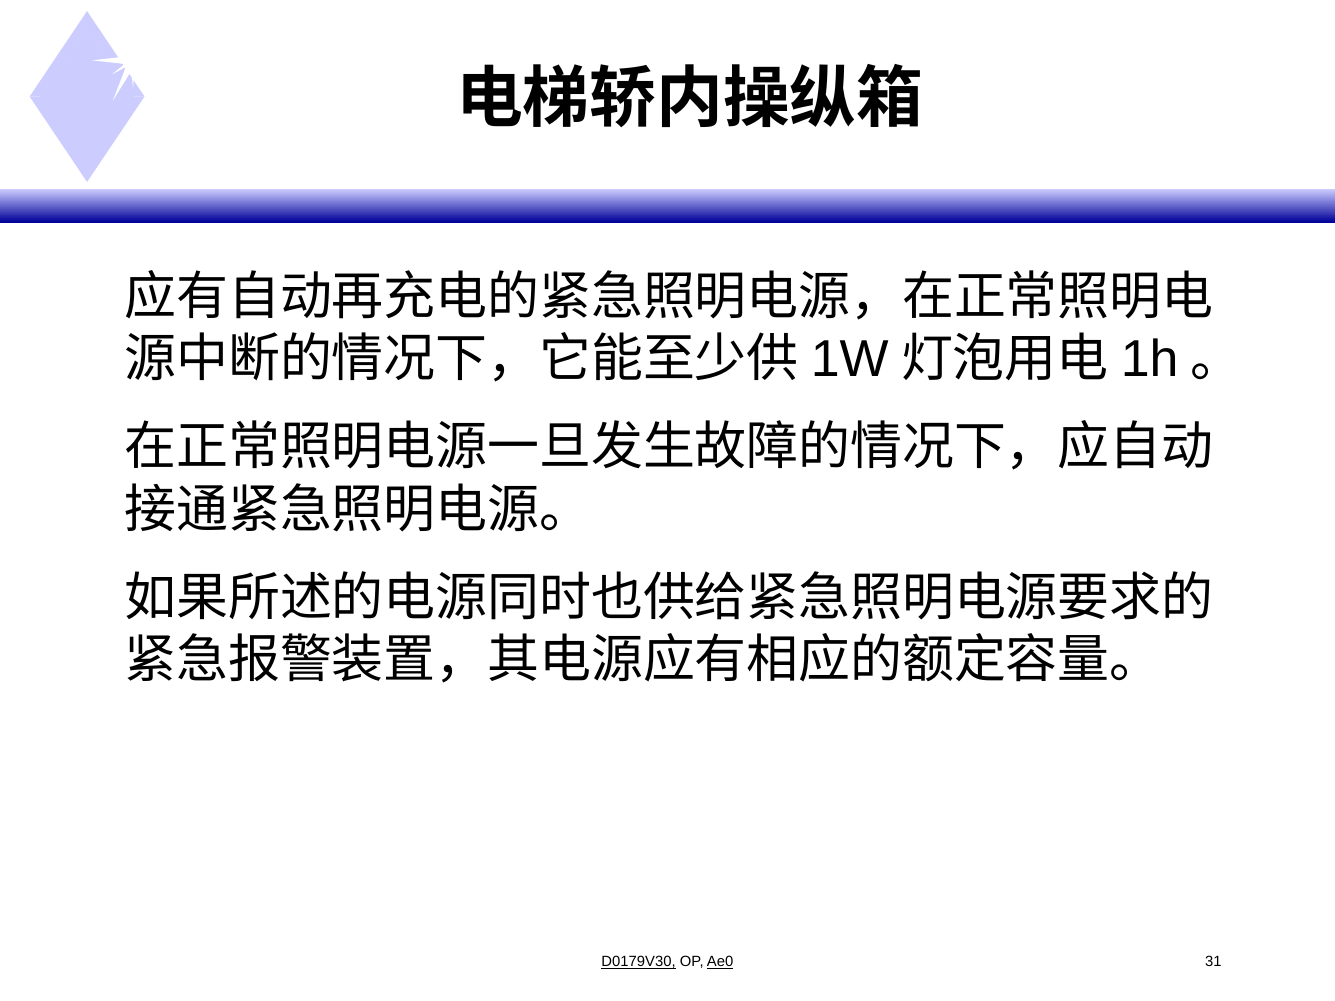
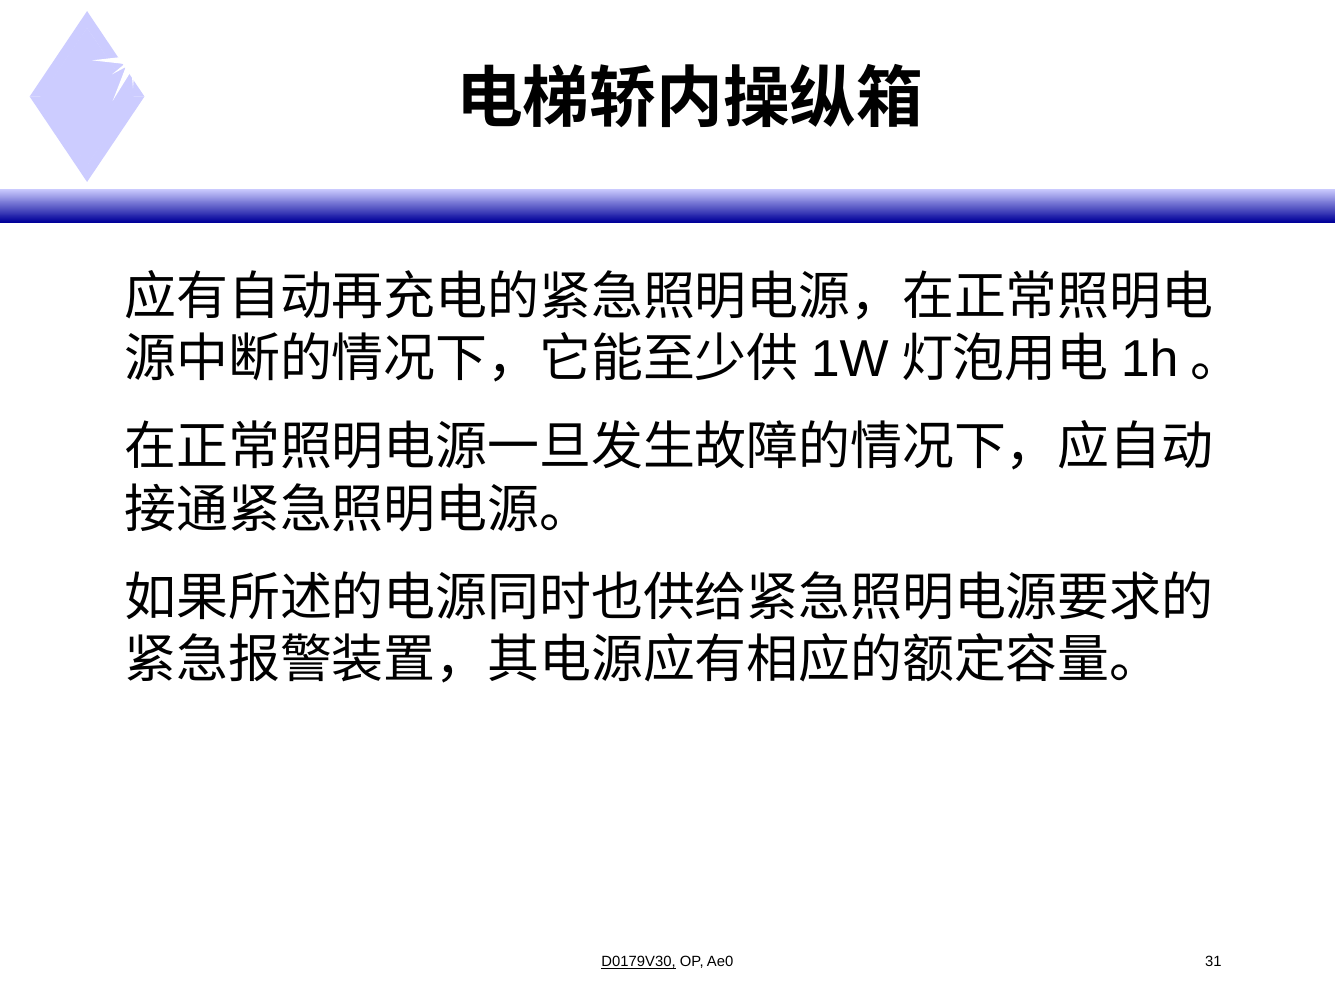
Ae0 underline: present -> none
